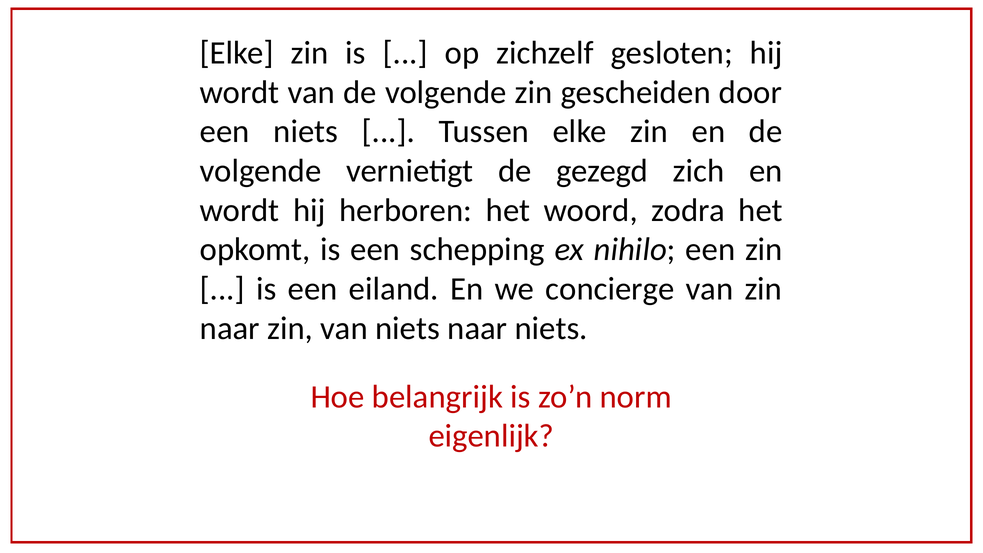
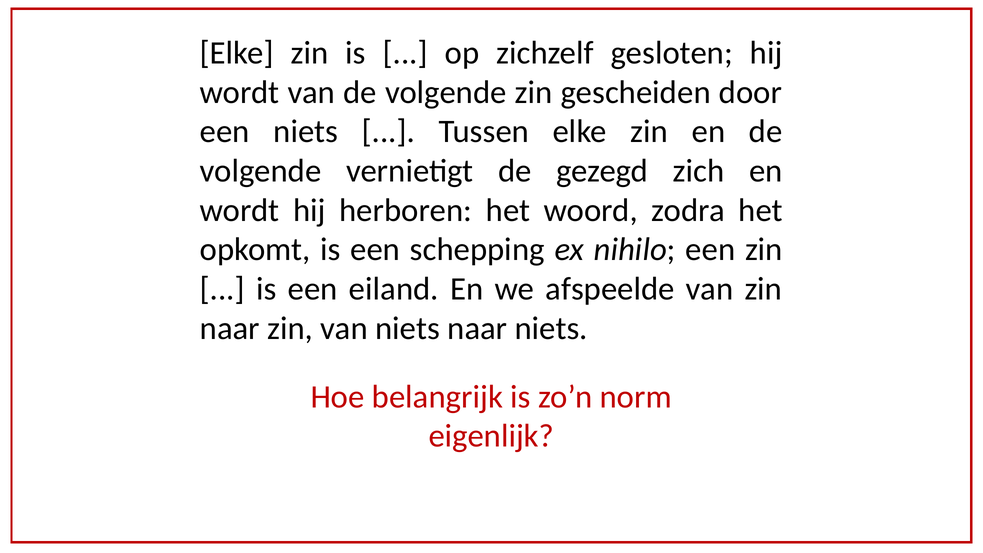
concierge: concierge -> afspeelde
